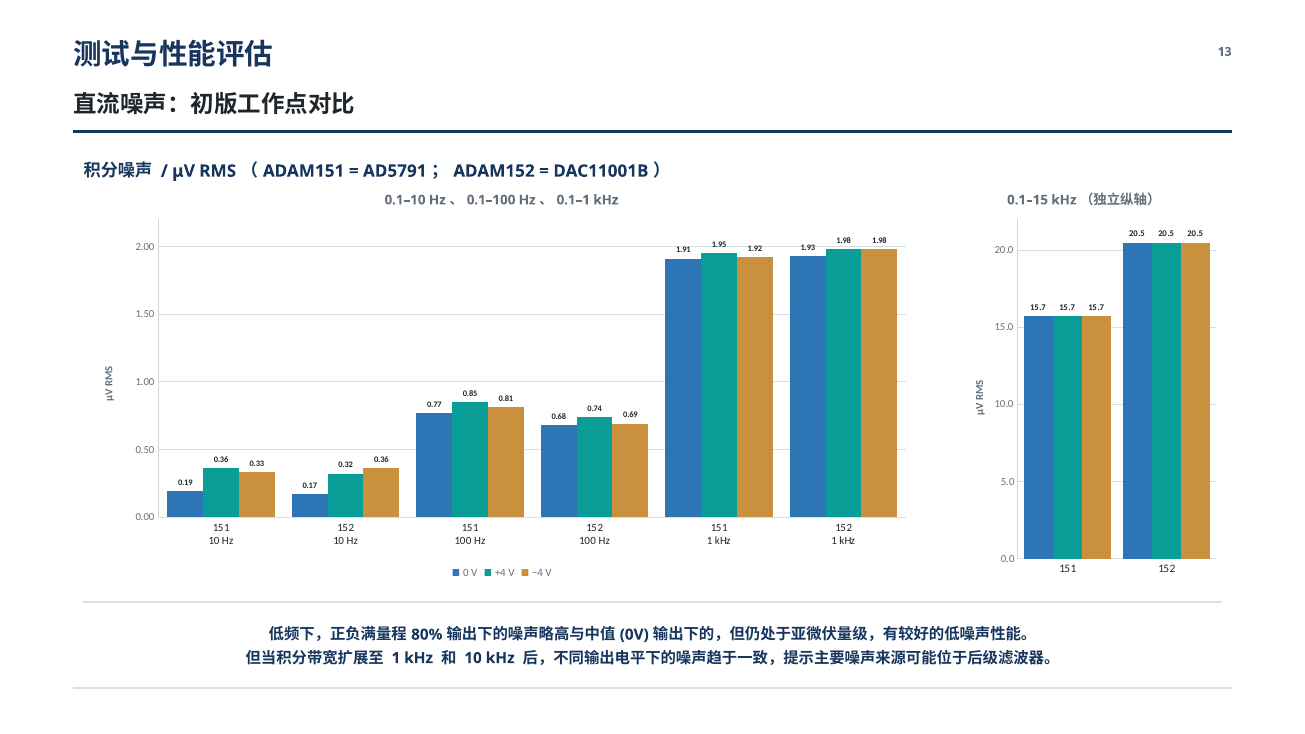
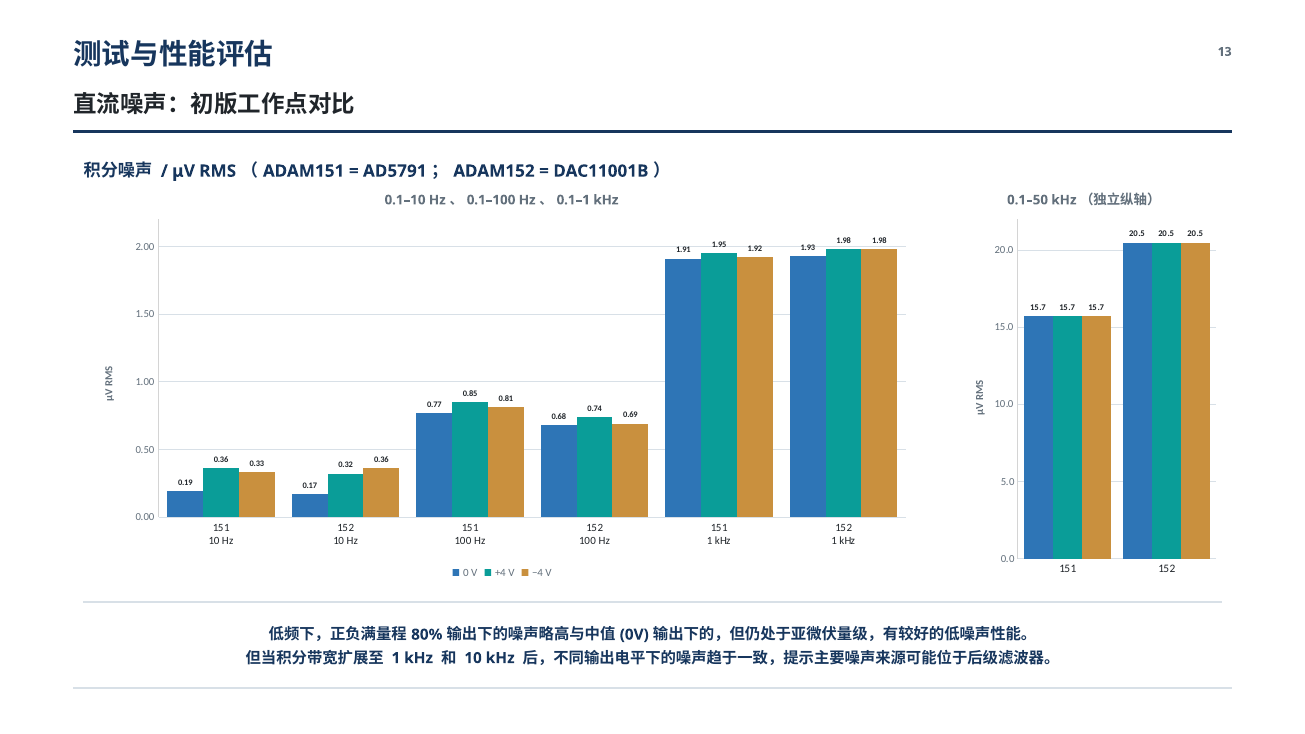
0.1–15: 0.1–15 -> 0.1–50
